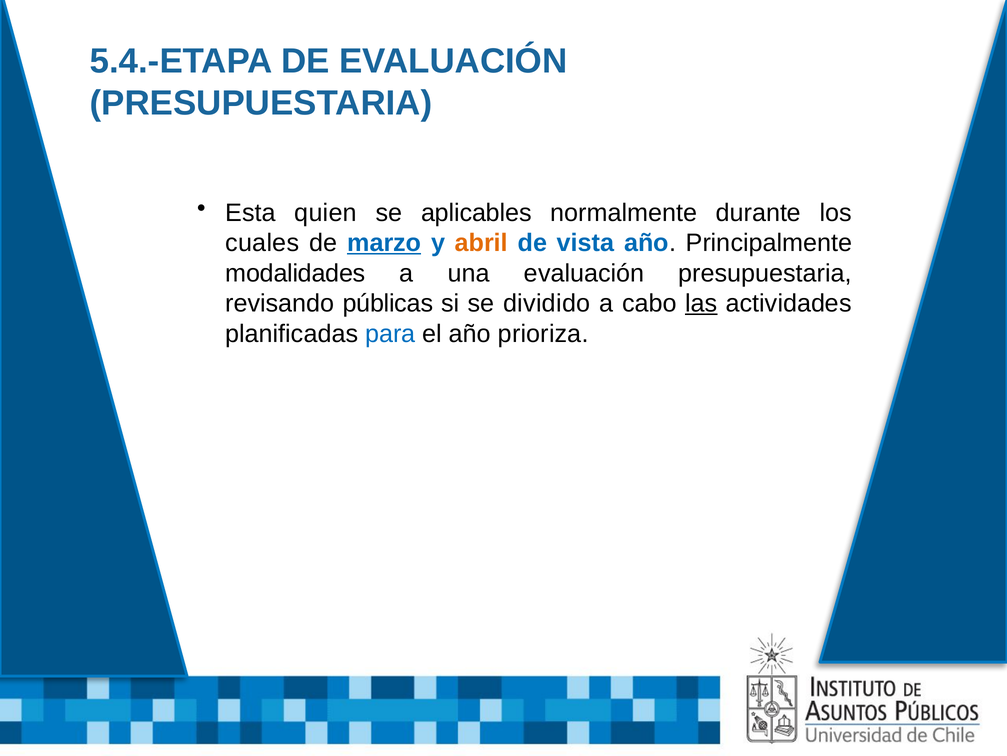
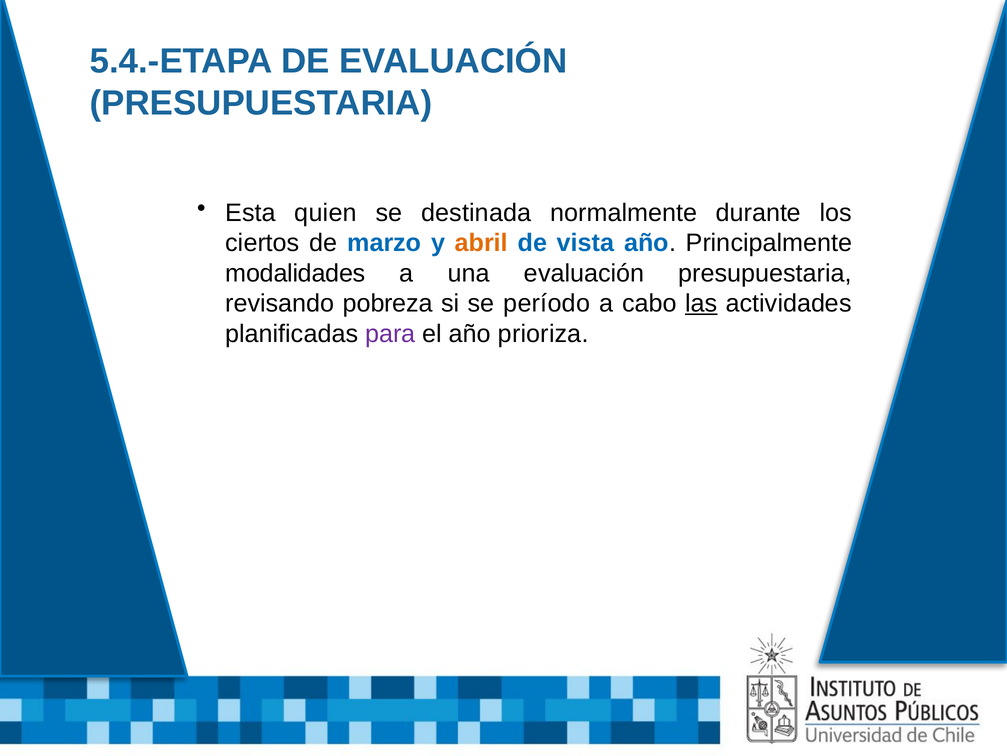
aplicables: aplicables -> destinada
cuales: cuales -> ciertos
marzo underline: present -> none
públicas: públicas -> pobreza
dividido: dividido -> período
para colour: blue -> purple
